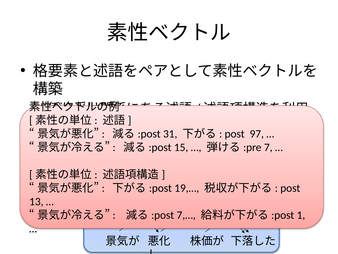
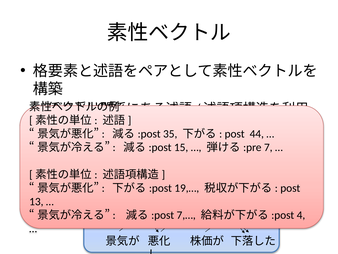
31: 31 -> 35
97: 97 -> 44
1: 1 -> 4
